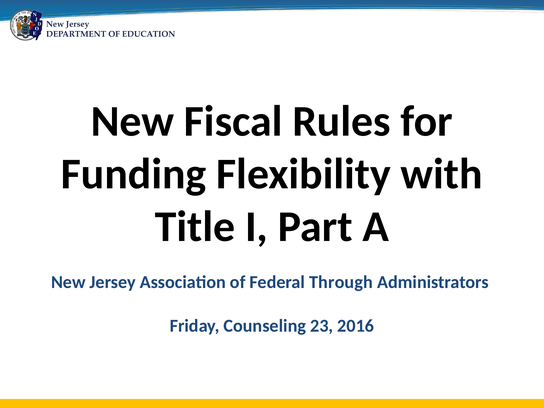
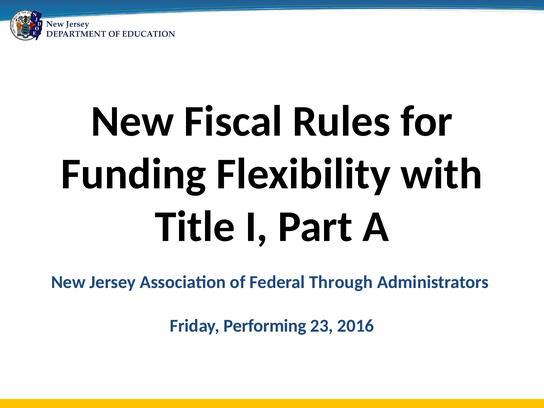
Counseling: Counseling -> Performing
